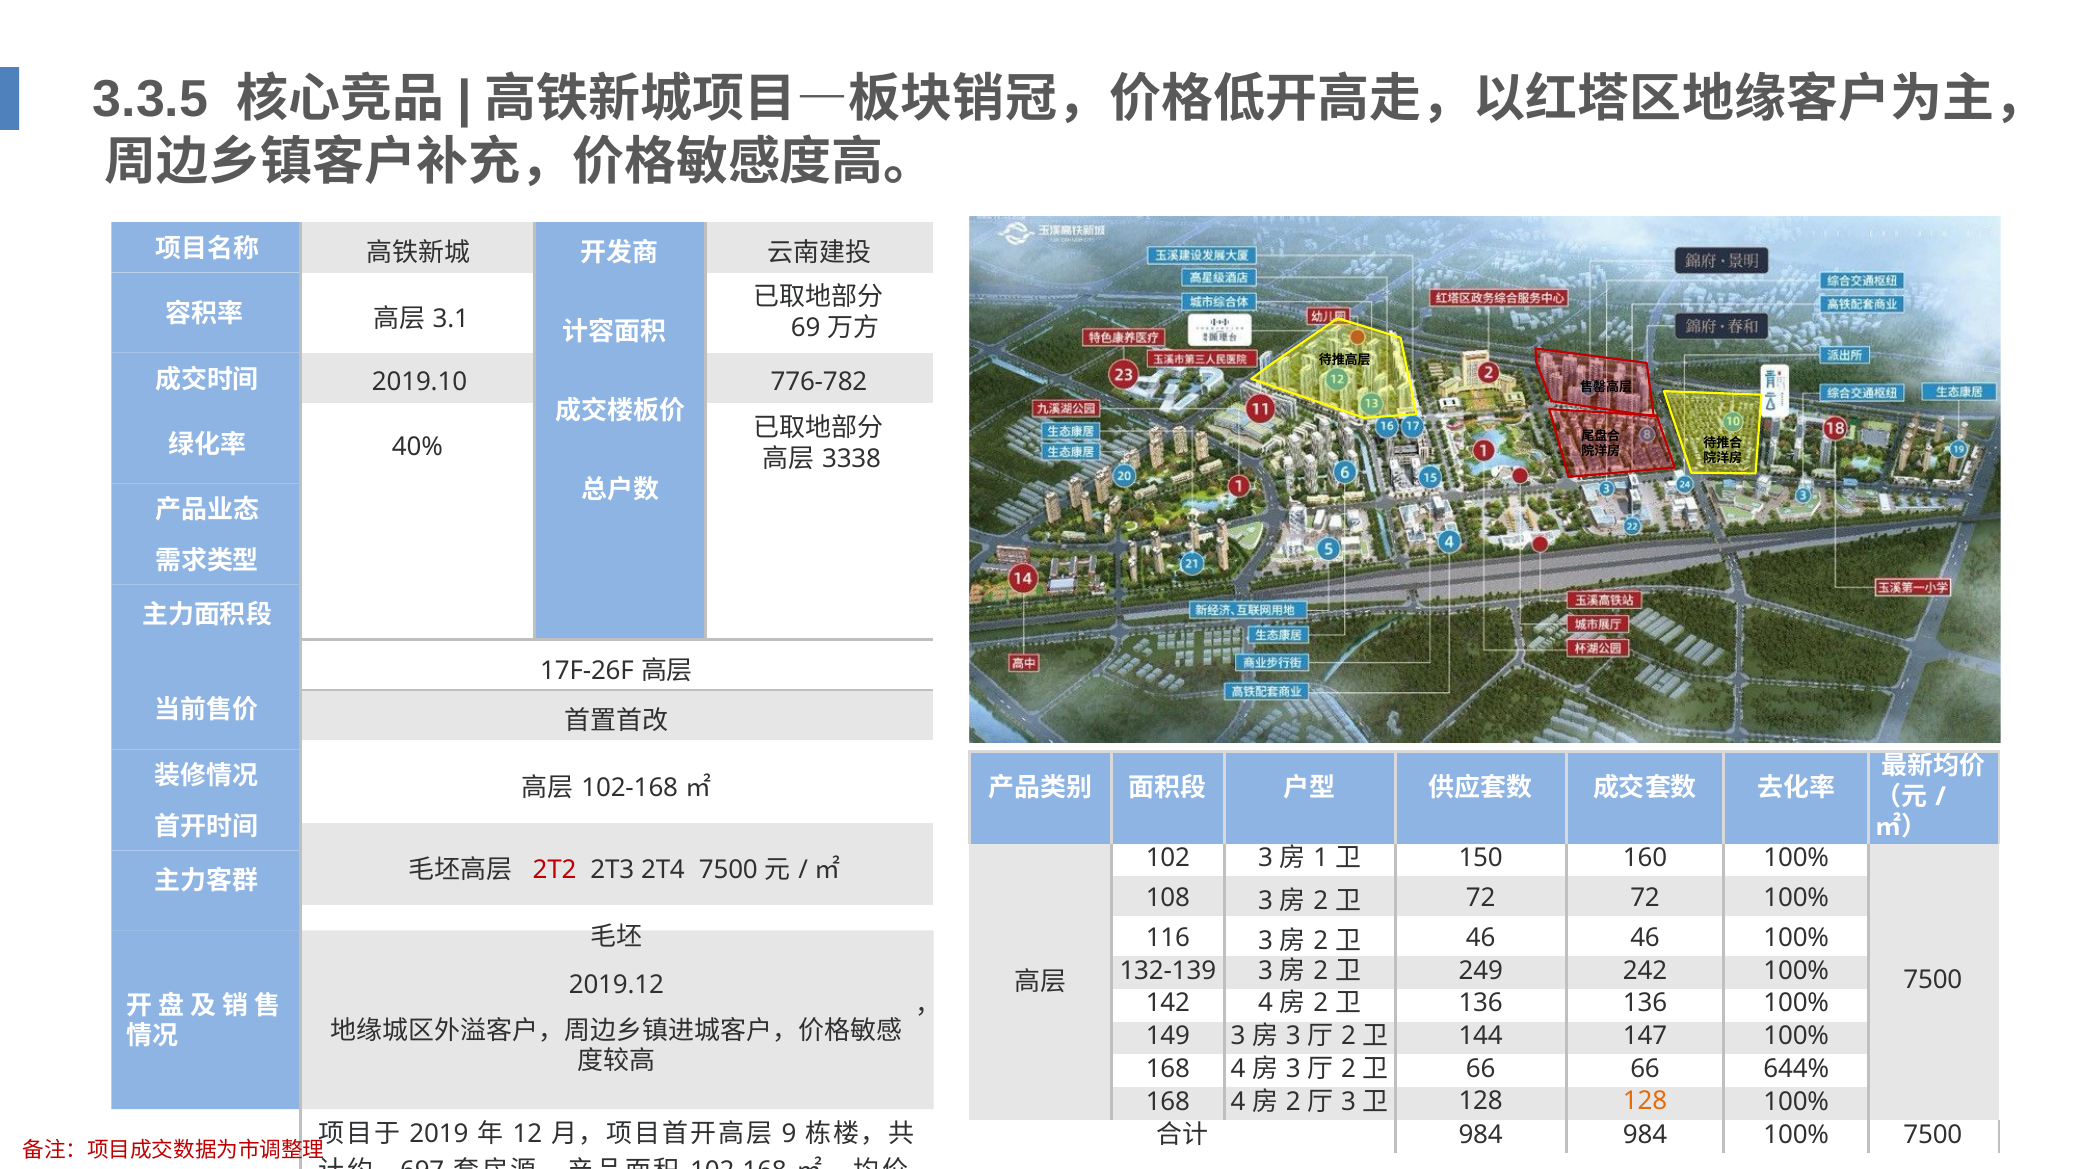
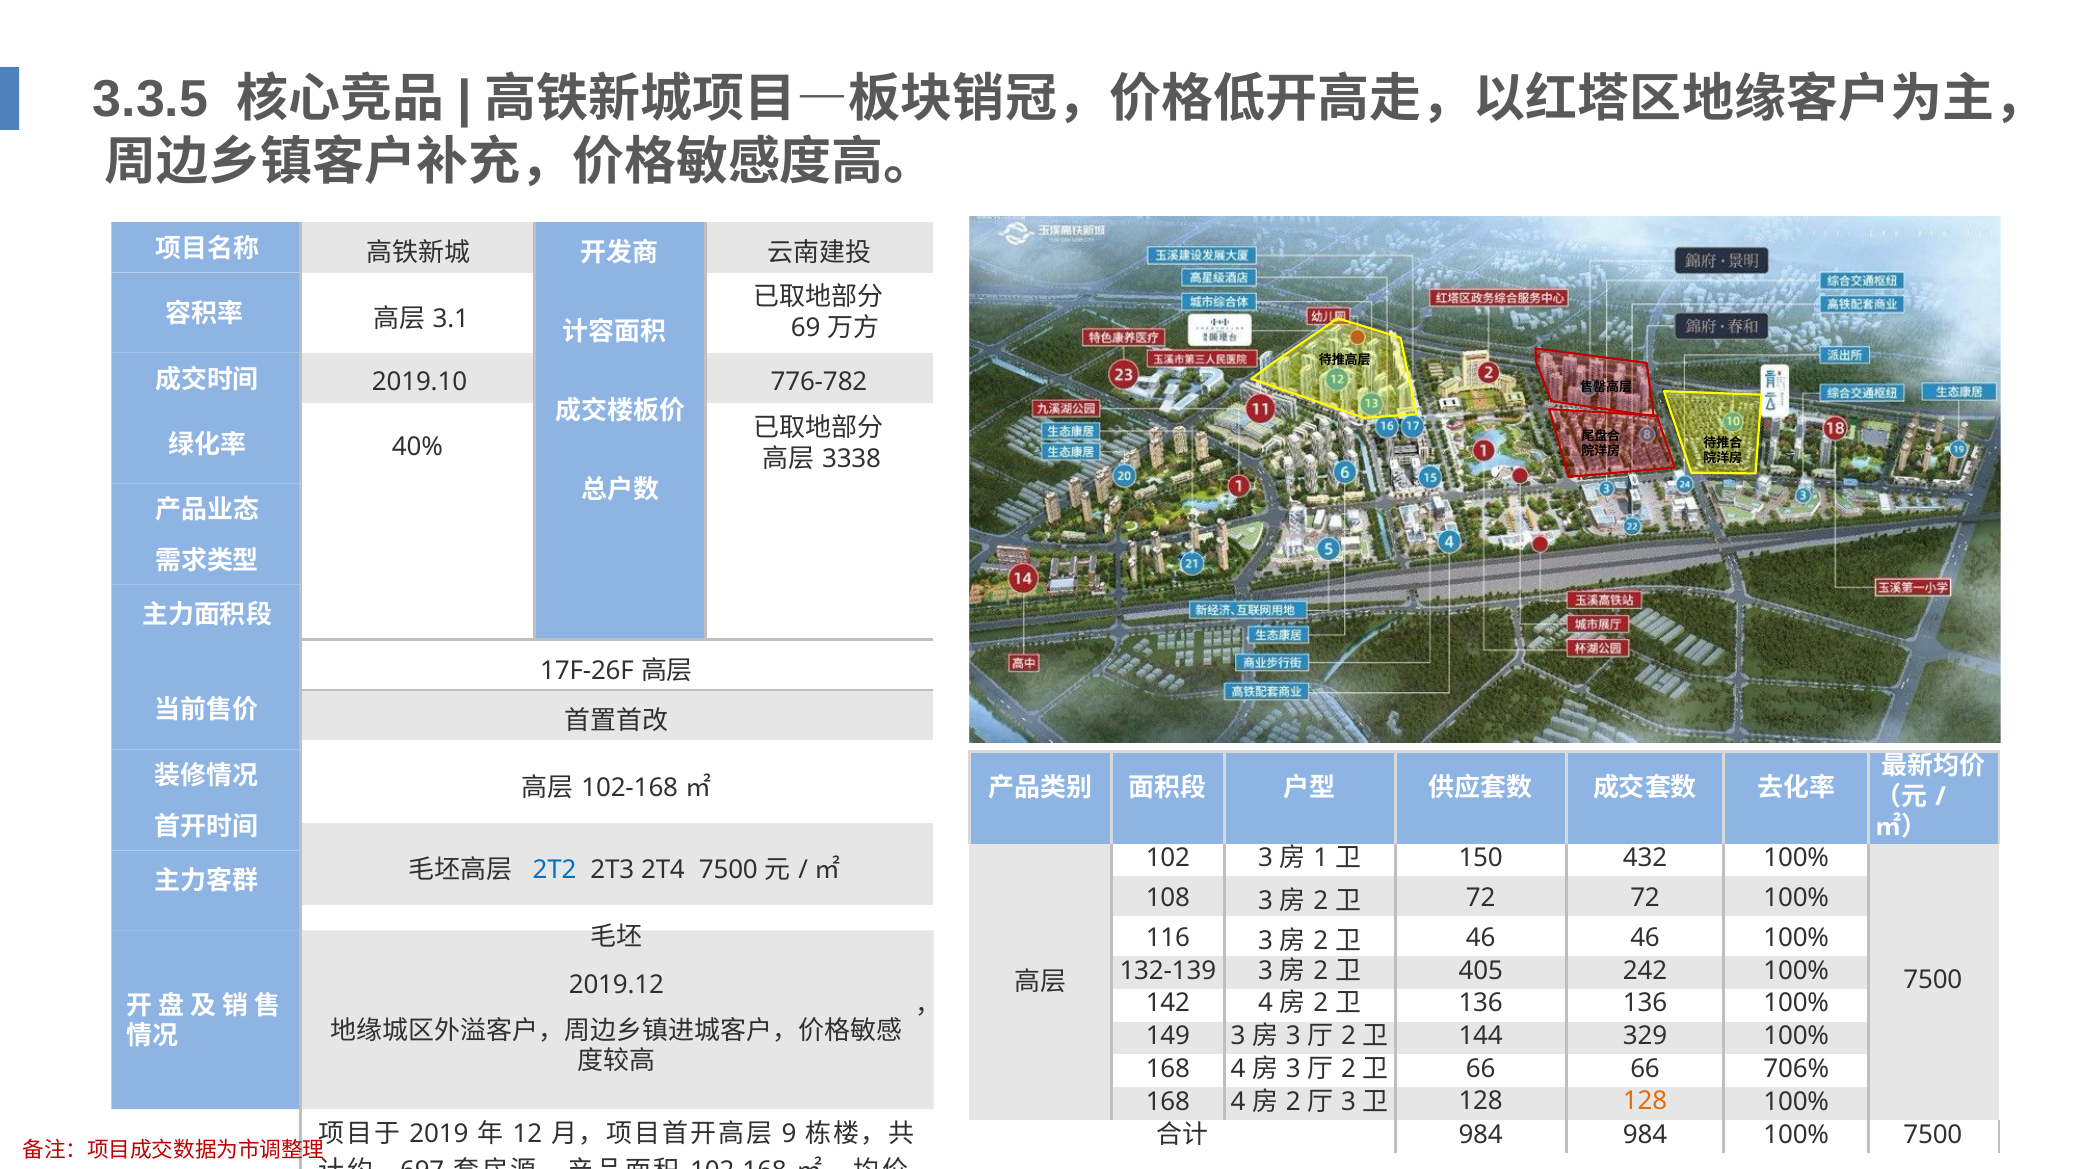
160: 160 -> 432
2T2 colour: red -> blue
249: 249 -> 405
147: 147 -> 329
644%: 644% -> 706%
